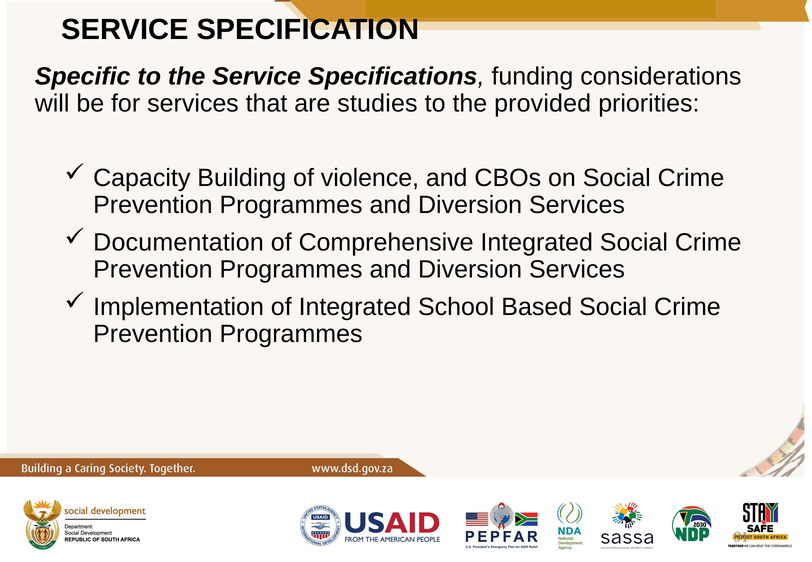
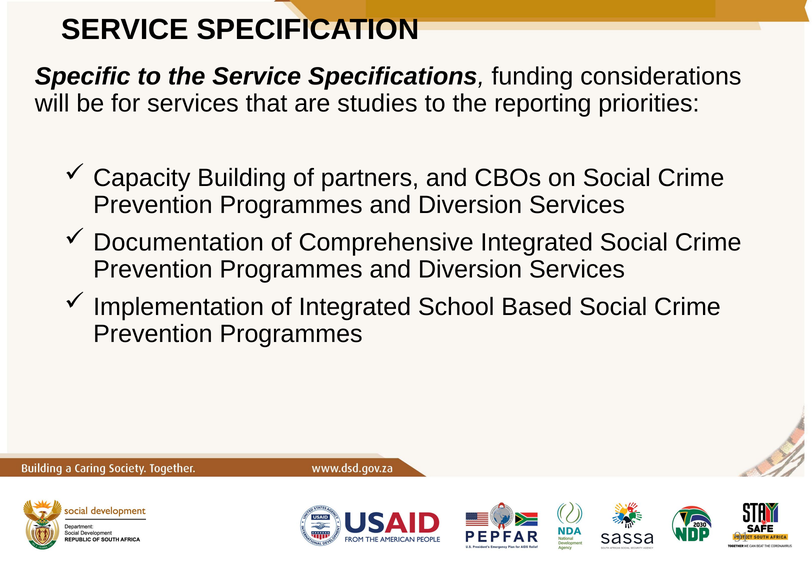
provided: provided -> reporting
violence: violence -> partners
